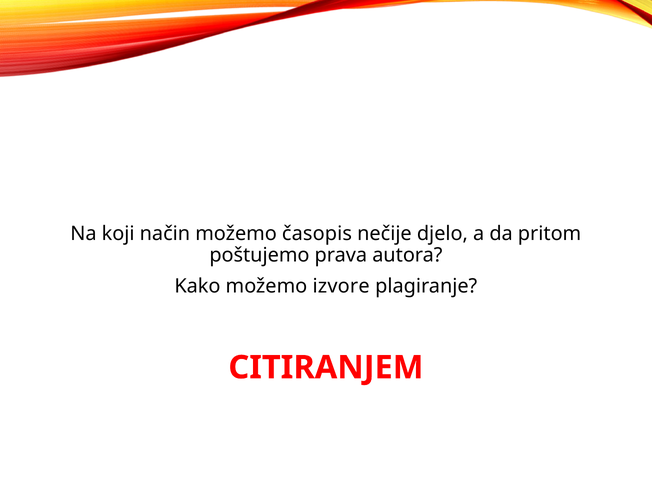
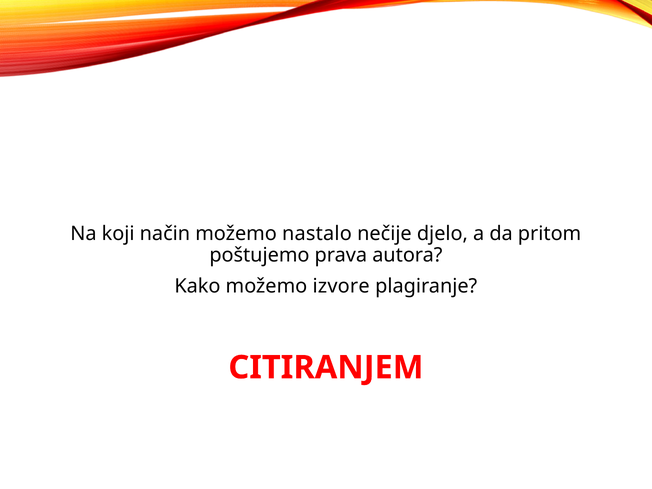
časopis: časopis -> nastalo
